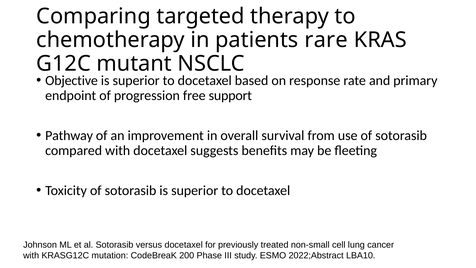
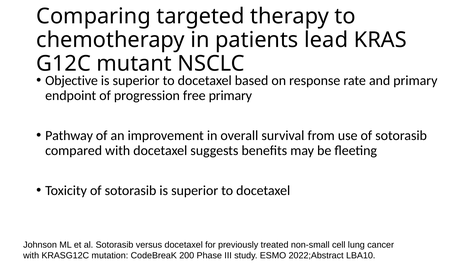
rare: rare -> lead
free support: support -> primary
